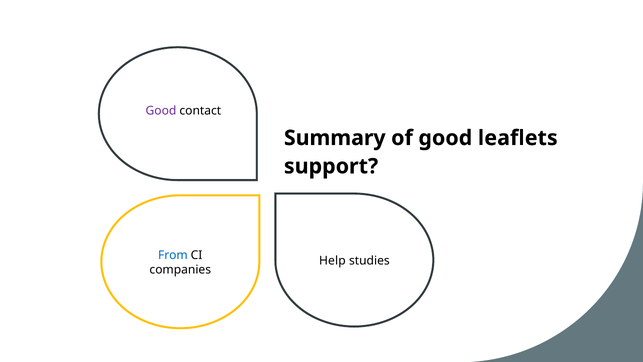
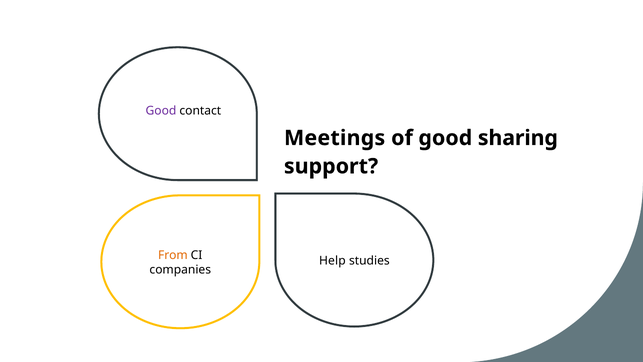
Summary: Summary -> Meetings
leaflets: leaflets -> sharing
From colour: blue -> orange
